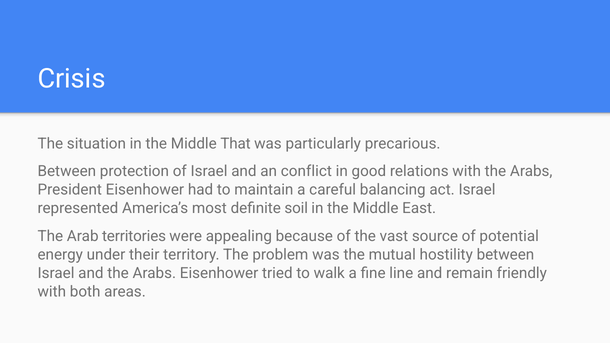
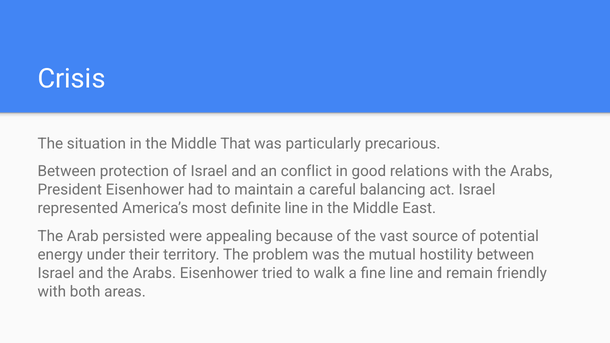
definite soil: soil -> line
territories: territories -> persisted
